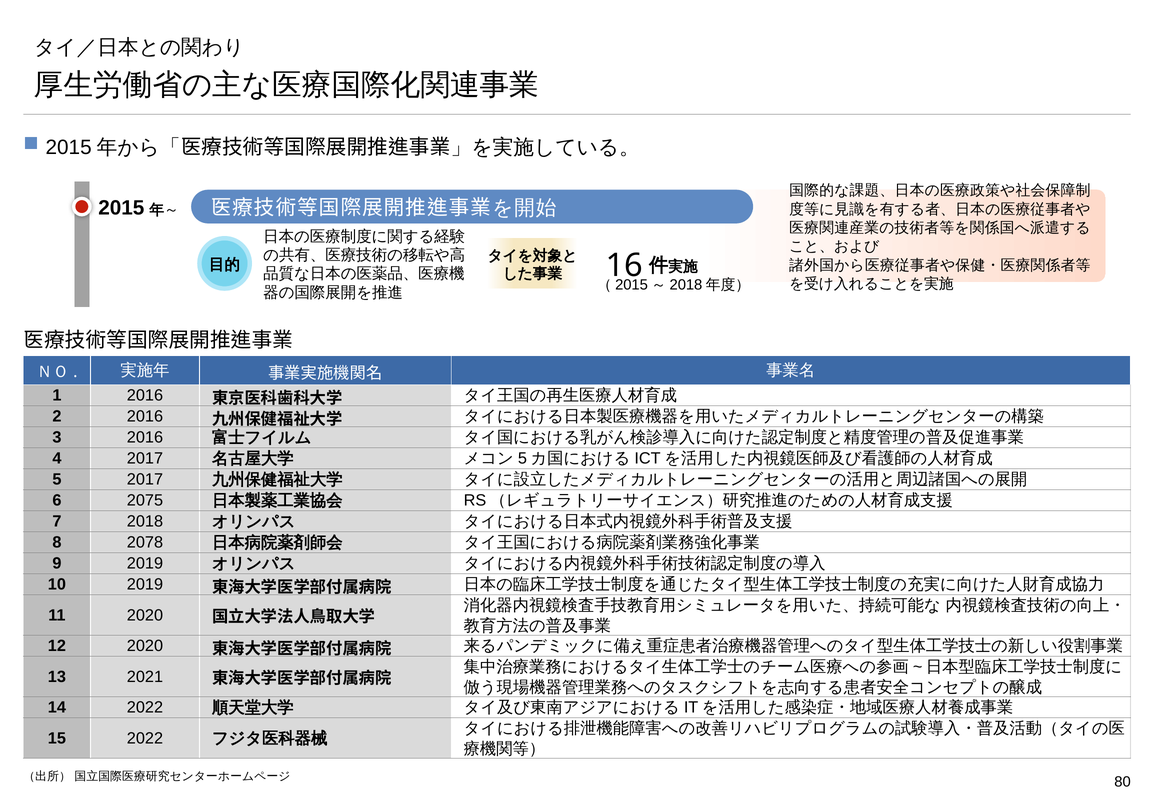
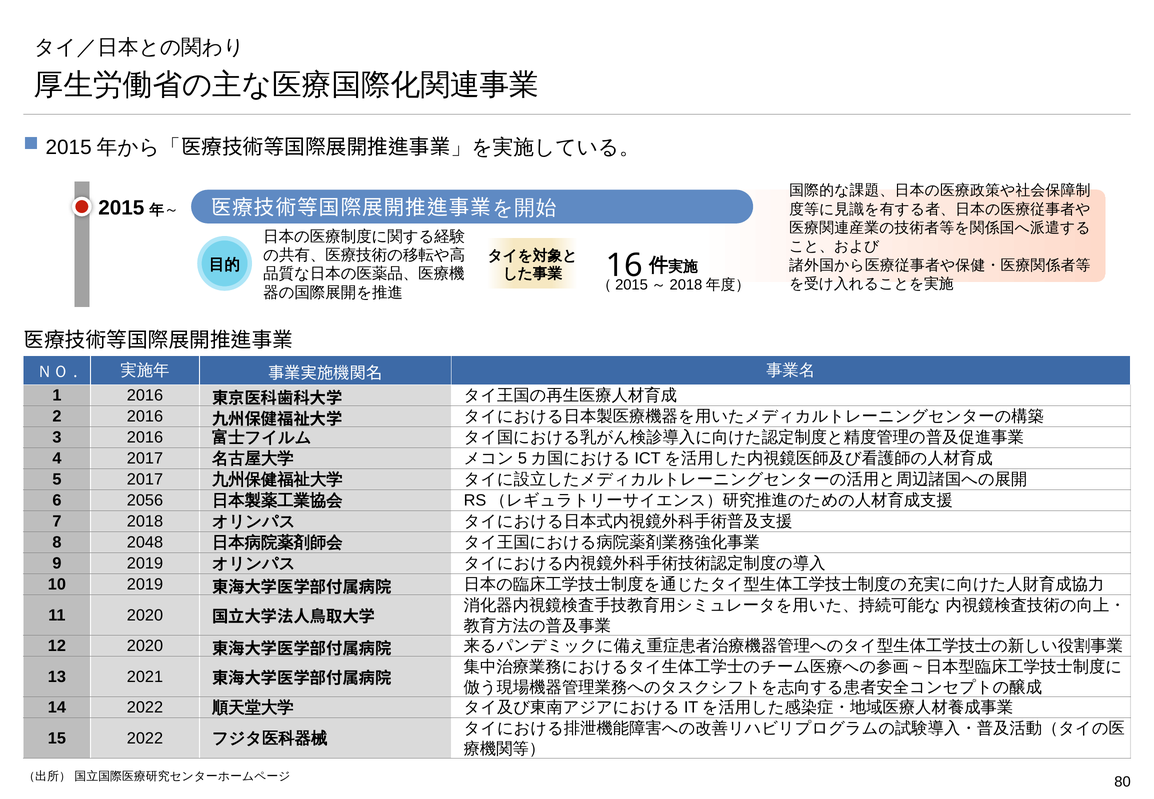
2075: 2075 -> 2056
2078: 2078 -> 2048
